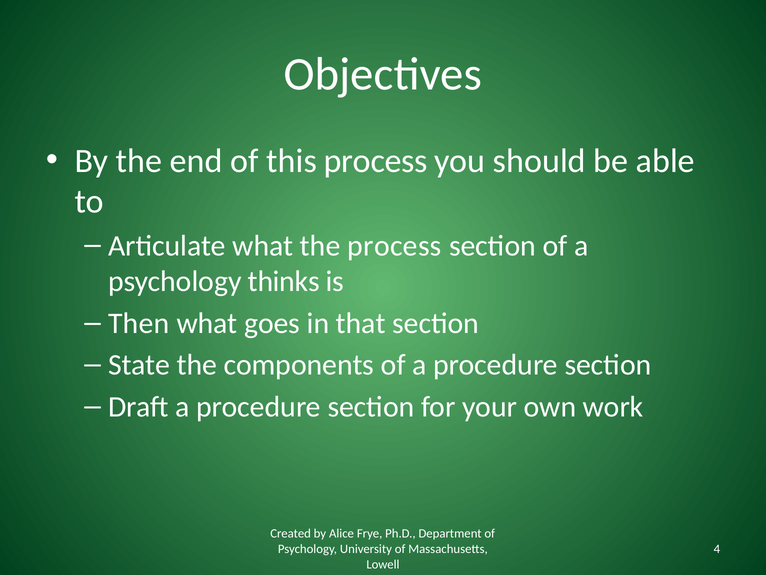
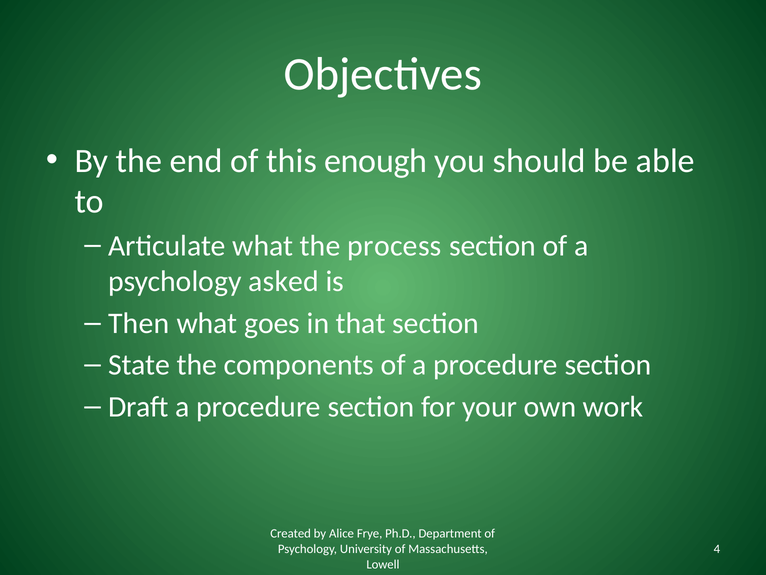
this process: process -> enough
thinks: thinks -> asked
